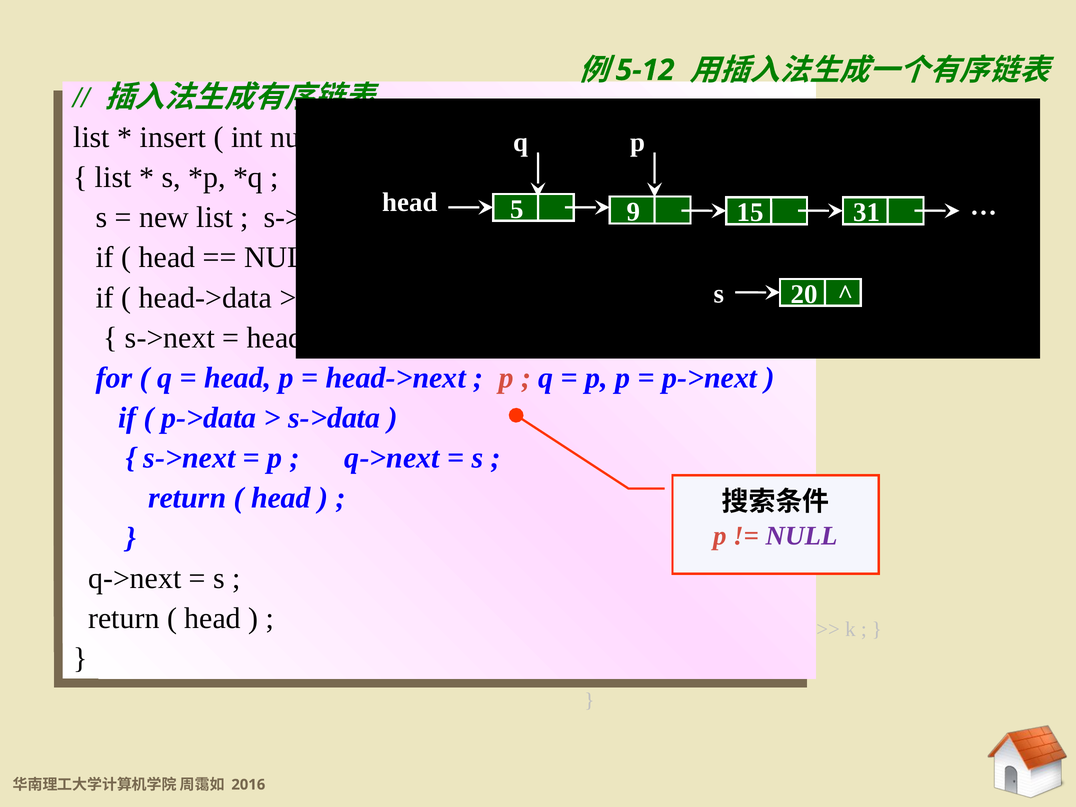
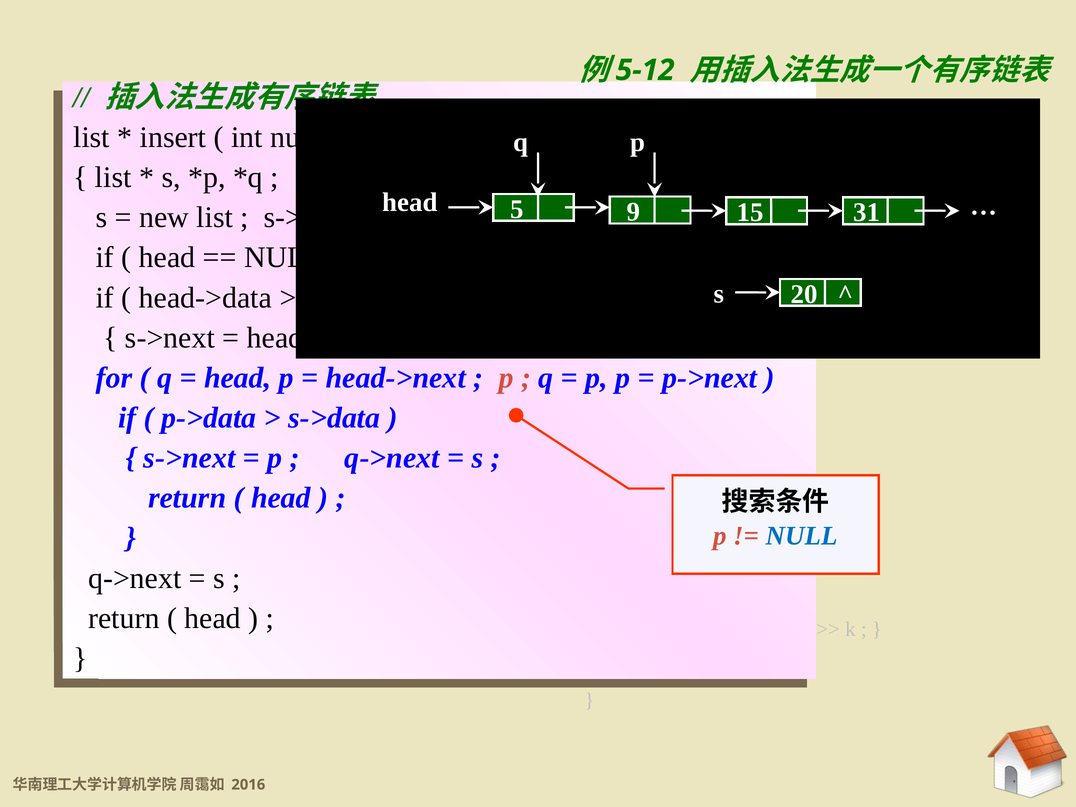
NULL at (802, 536) colour: purple -> blue
